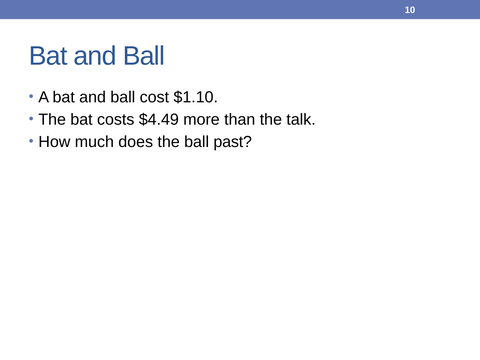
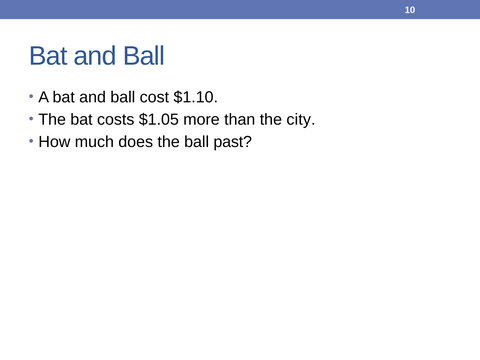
$4.49: $4.49 -> $1.05
talk: talk -> city
